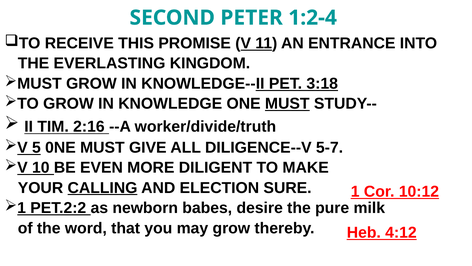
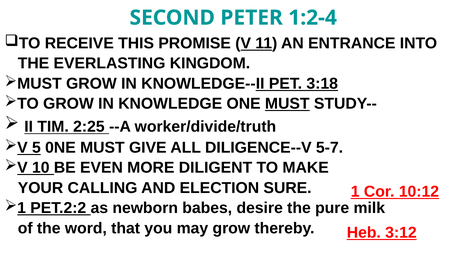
2:16: 2:16 -> 2:25
CALLING underline: present -> none
4:12: 4:12 -> 3:12
